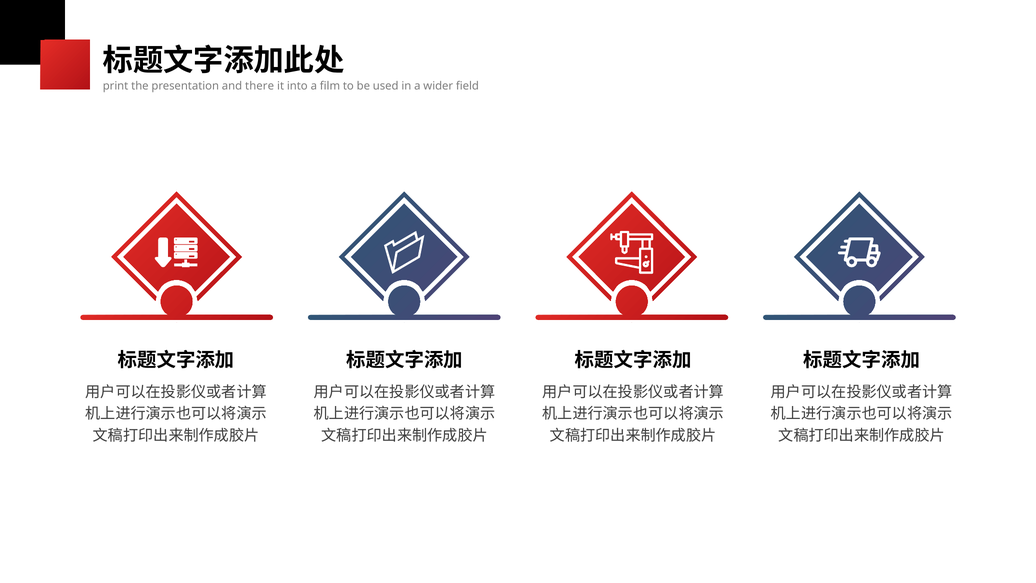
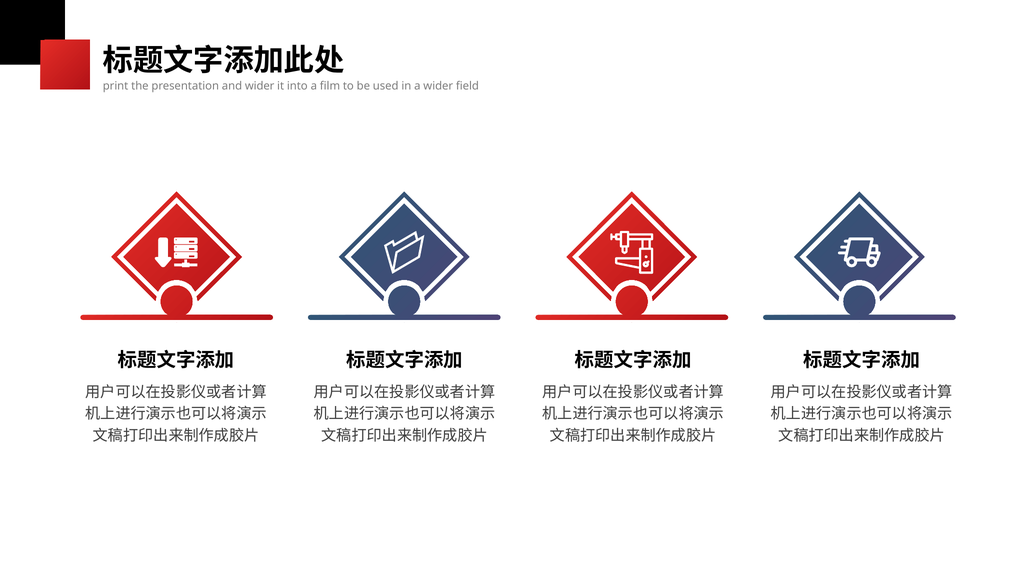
and there: there -> wider
